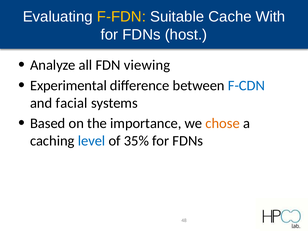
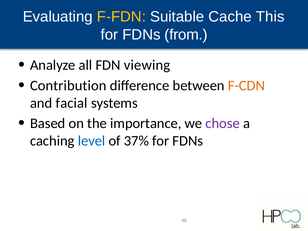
With: With -> This
host: host -> from
Experimental: Experimental -> Contribution
F-CDN colour: blue -> orange
chose colour: orange -> purple
35%: 35% -> 37%
